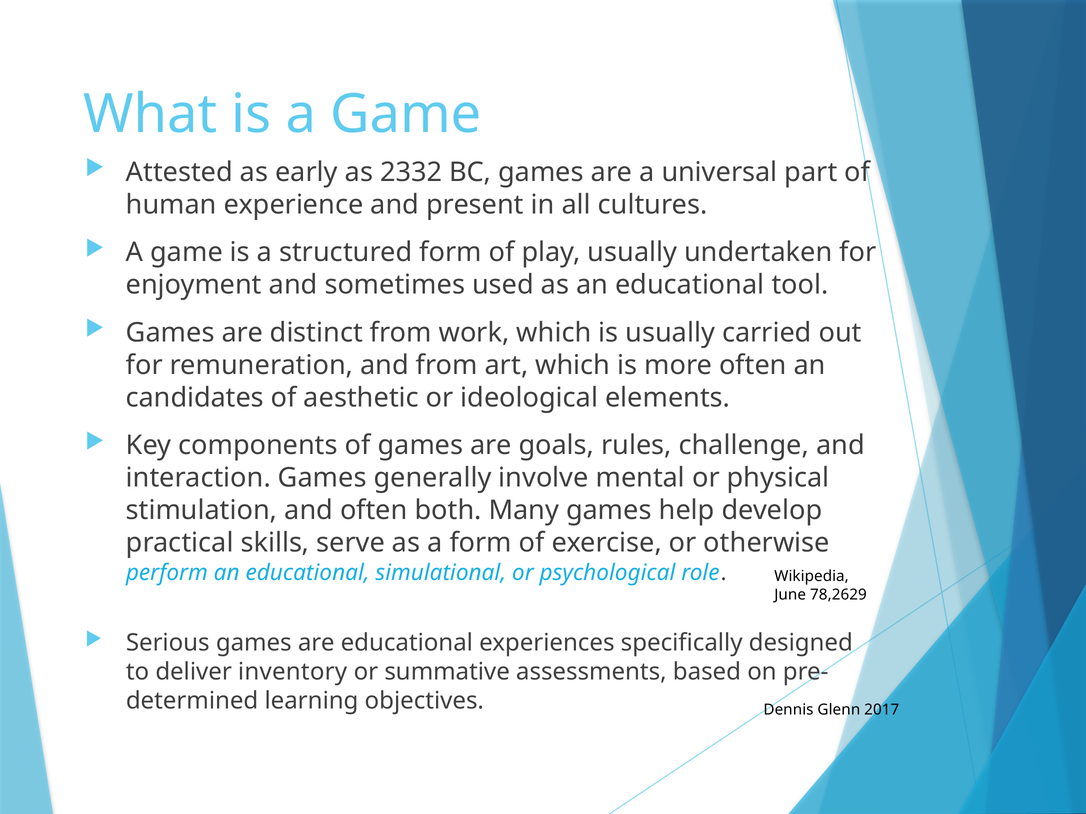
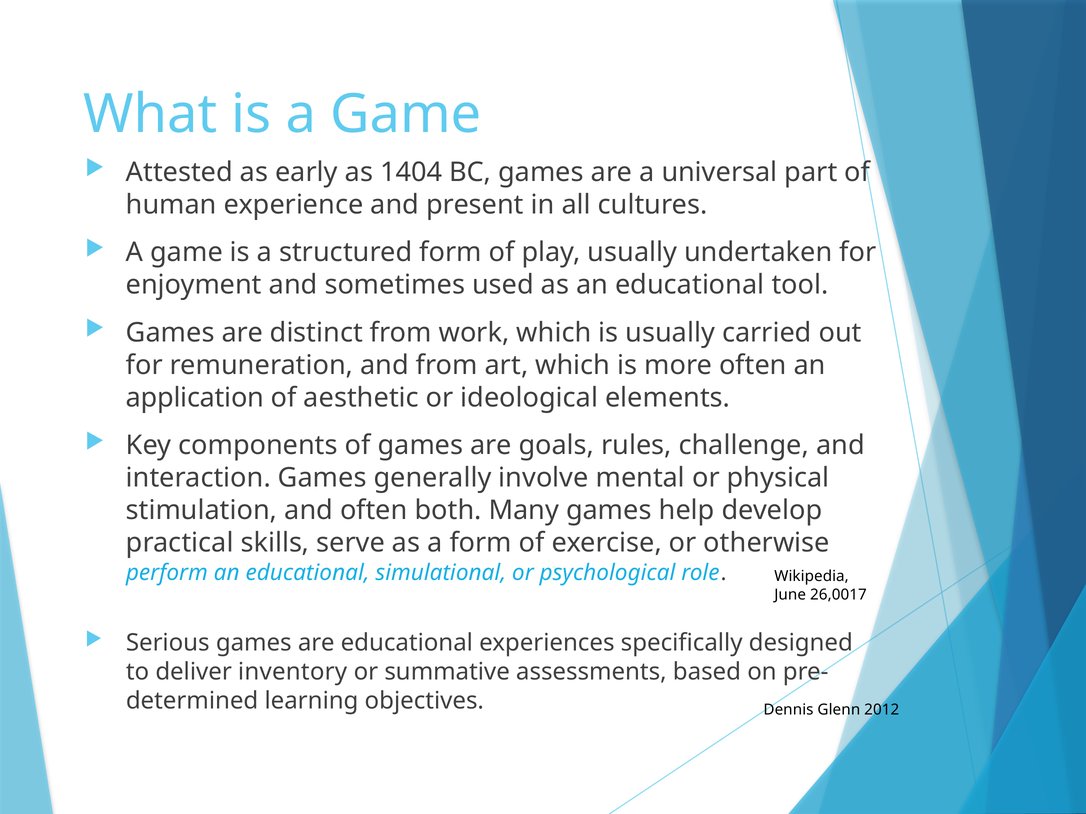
2332: 2332 -> 1404
candidates: candidates -> application
78,2629: 78,2629 -> 26,0017
2017: 2017 -> 2012
